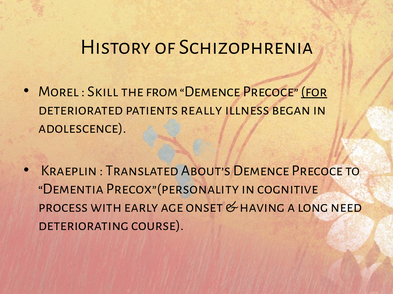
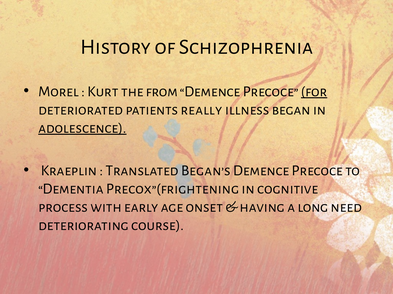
Skill: Skill -> Kurt
adolescence underline: none -> present
About’s: About’s -> Began’s
Precox”(personality: Precox”(personality -> Precox”(frightening
